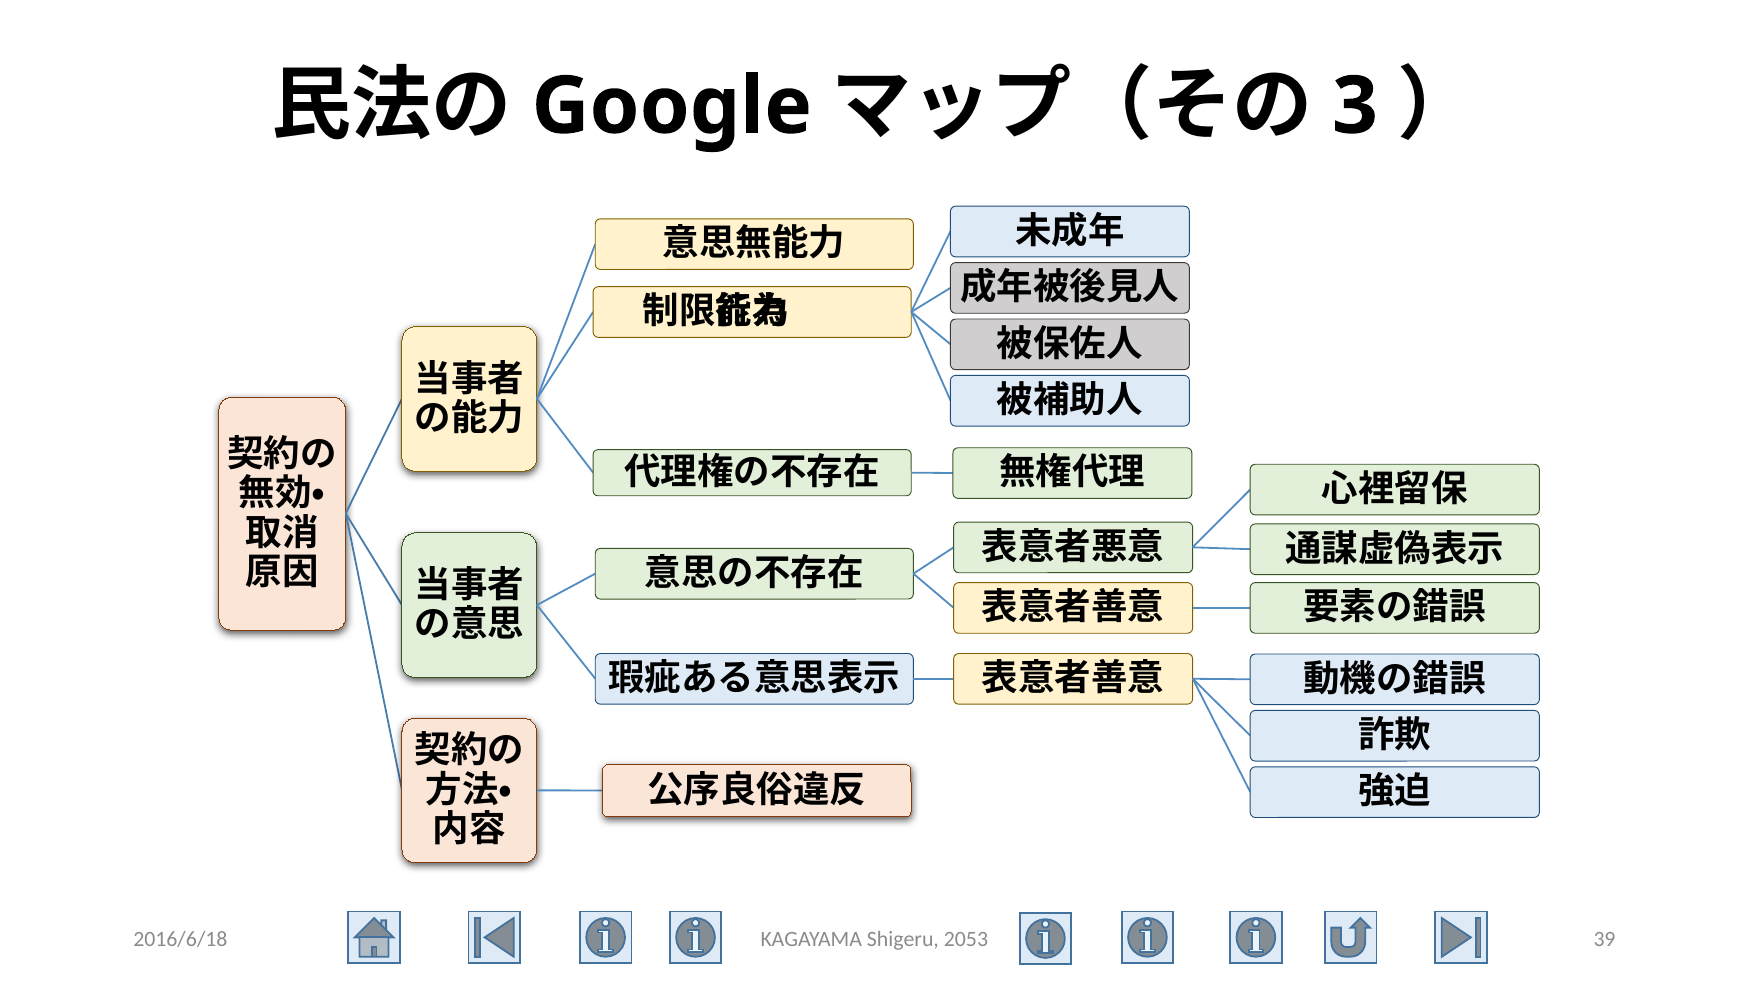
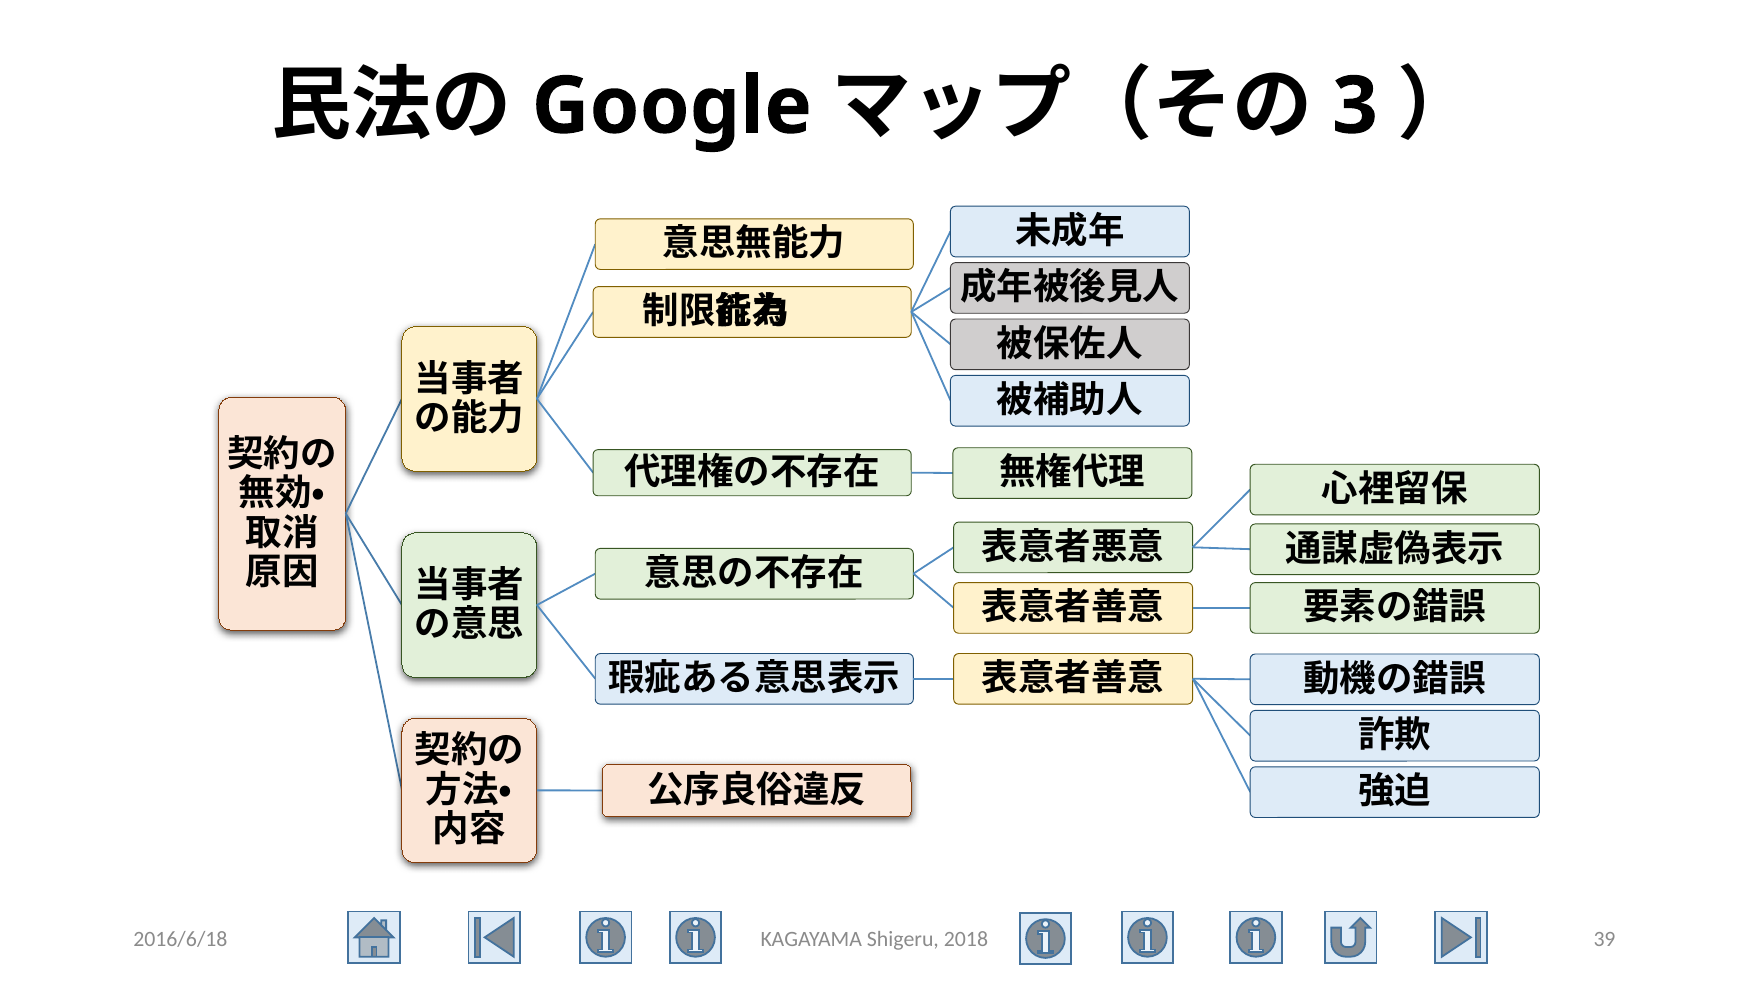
2053: 2053 -> 2018
